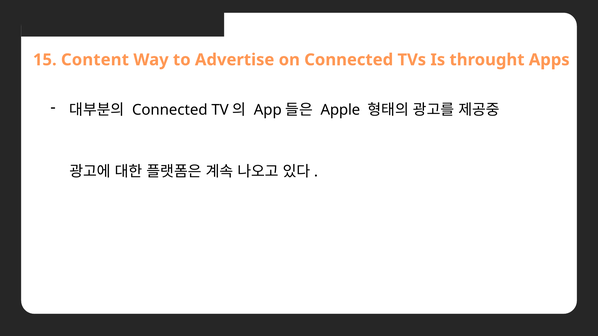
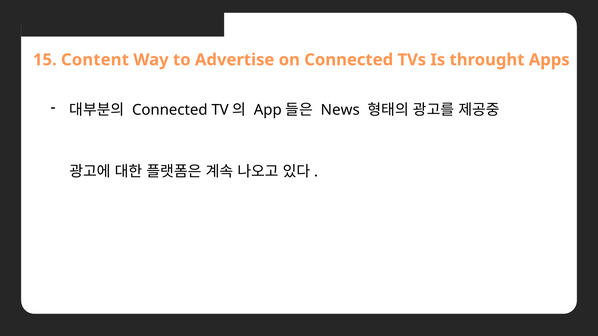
Apple: Apple -> News
